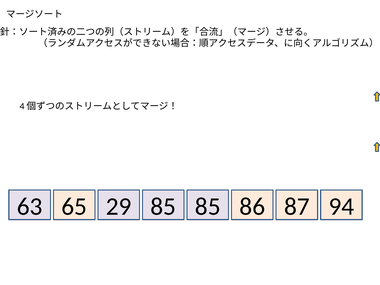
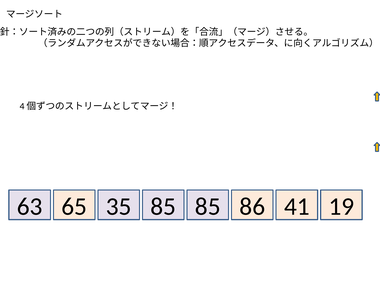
29: 29 -> 35
87: 87 -> 41
94: 94 -> 19
